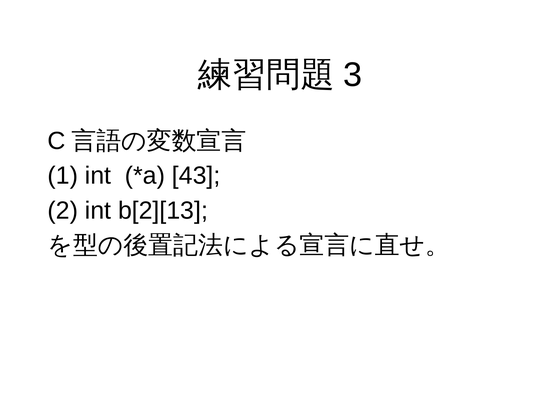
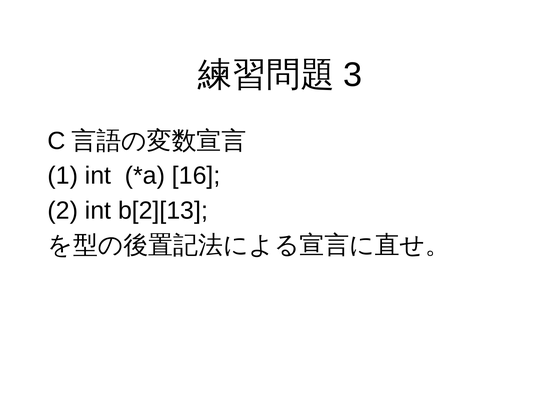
43: 43 -> 16
